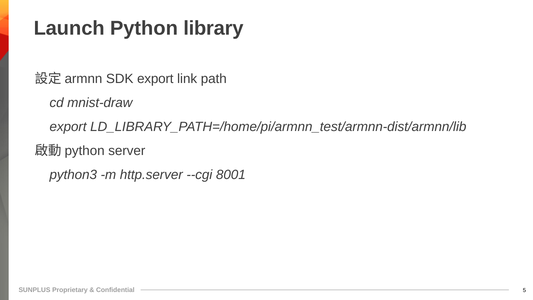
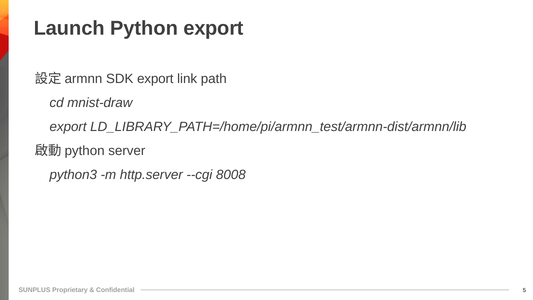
Python library: library -> export
8001: 8001 -> 8008
